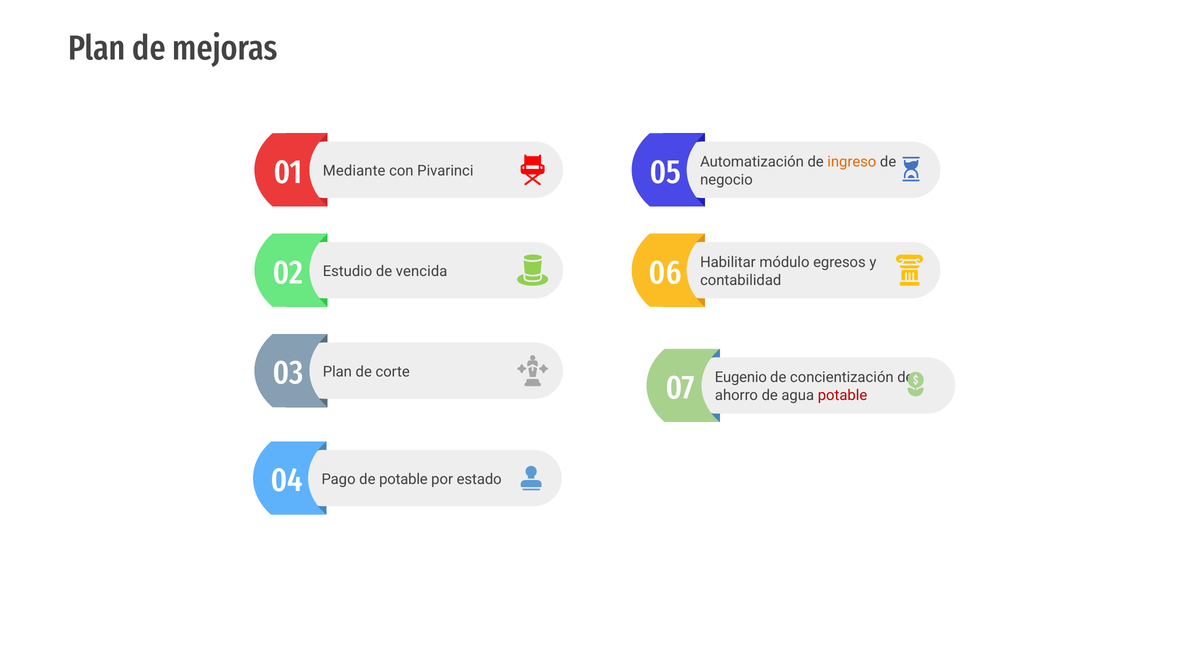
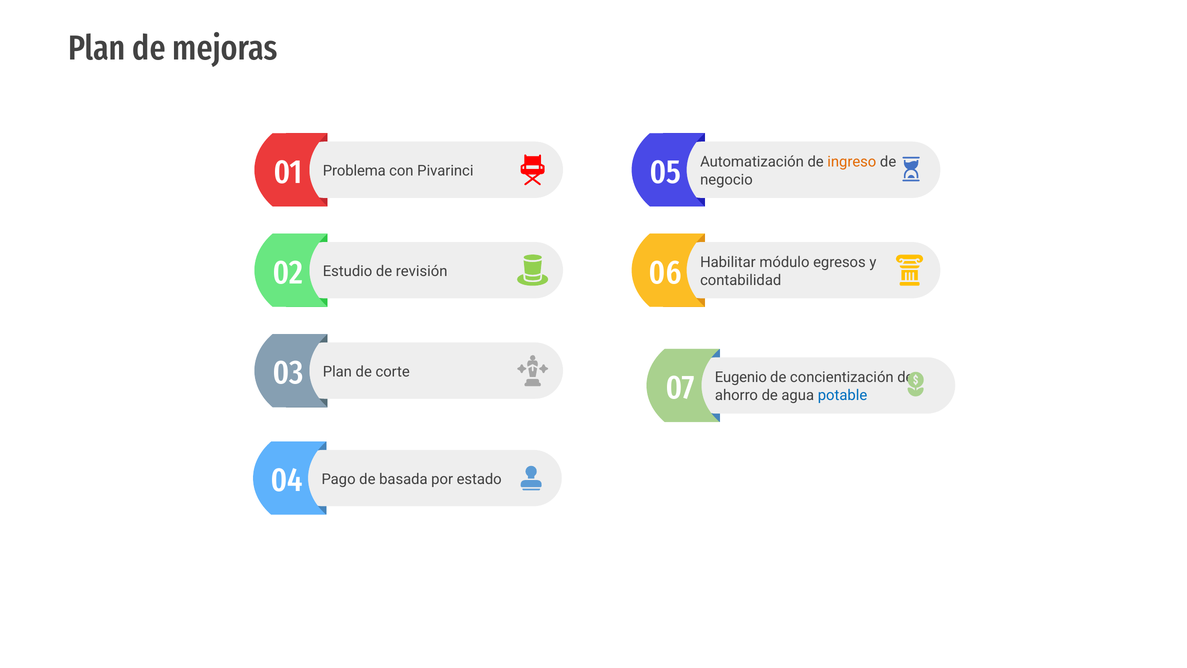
Mediante: Mediante -> Problema
vencida: vencida -> revisión
potable at (843, 395) colour: red -> blue
de potable: potable -> basada
